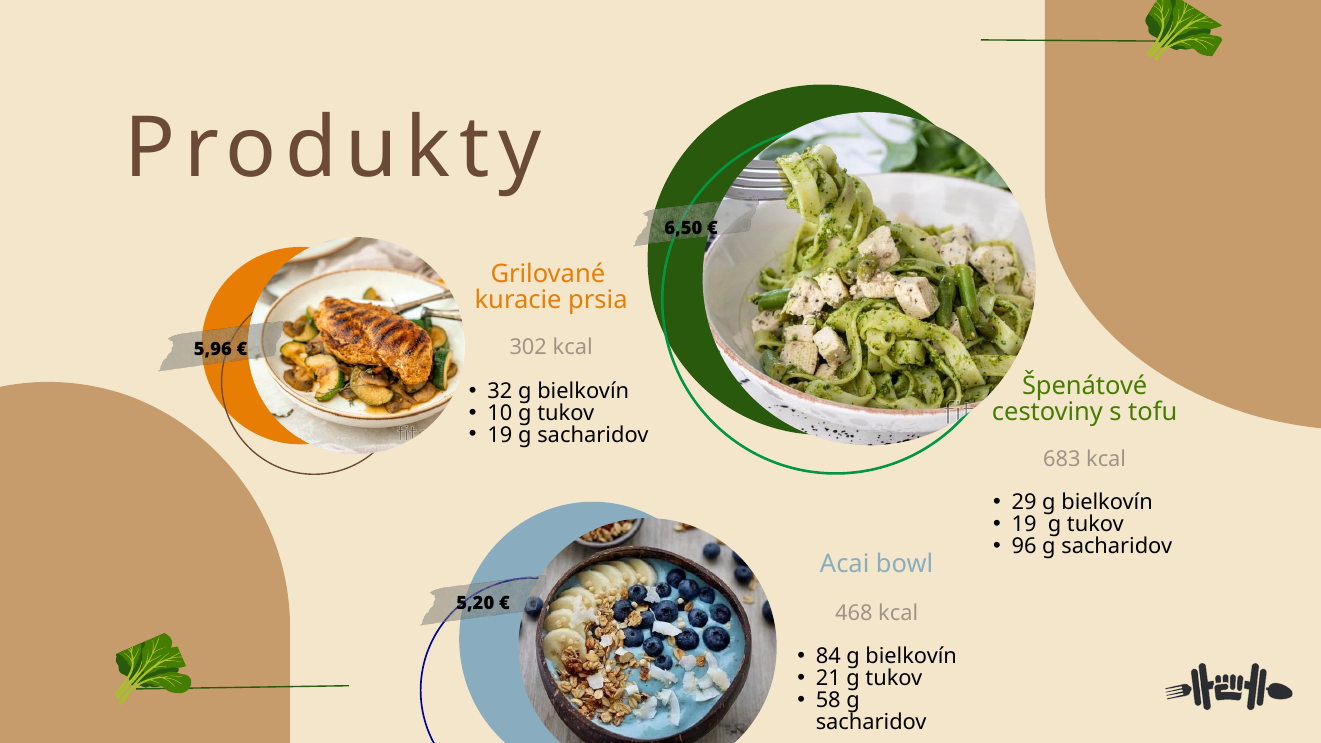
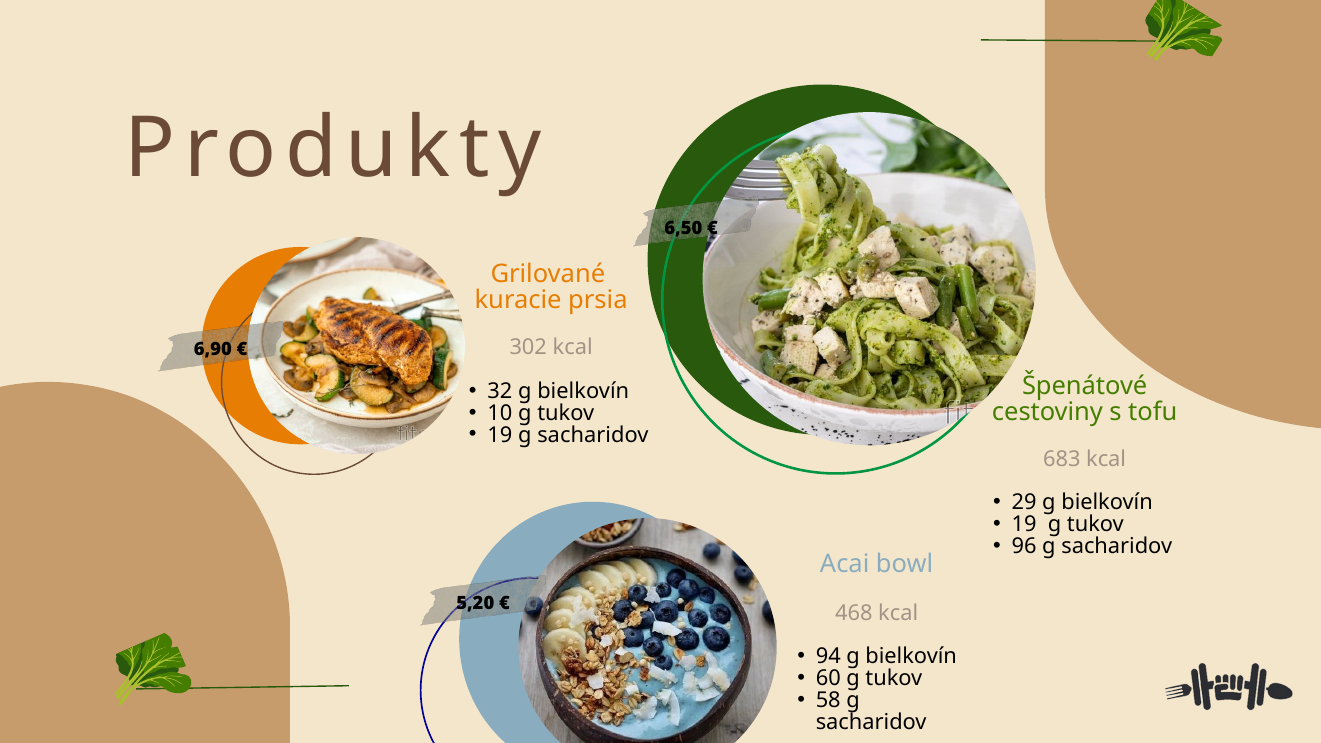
5,96: 5,96 -> 6,90
84: 84 -> 94
21: 21 -> 60
